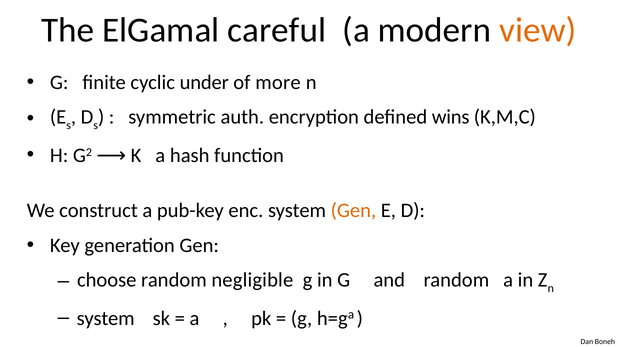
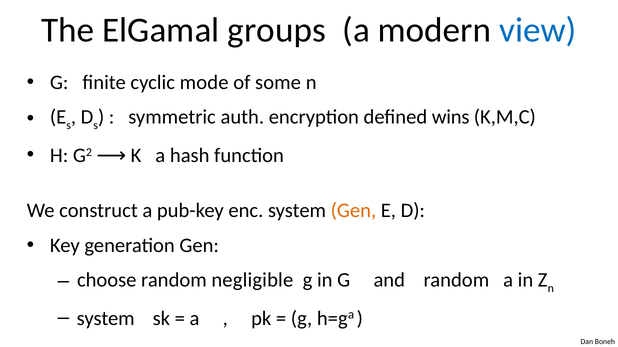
careful: careful -> groups
view colour: orange -> blue
under: under -> mode
more: more -> some
